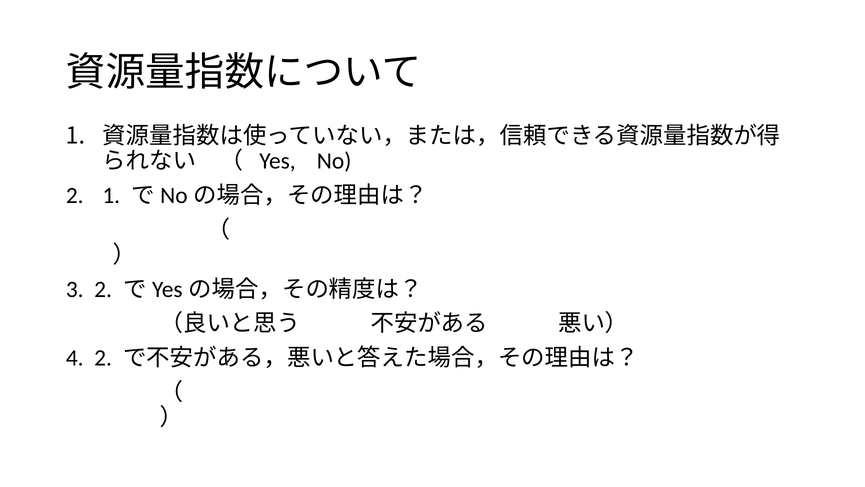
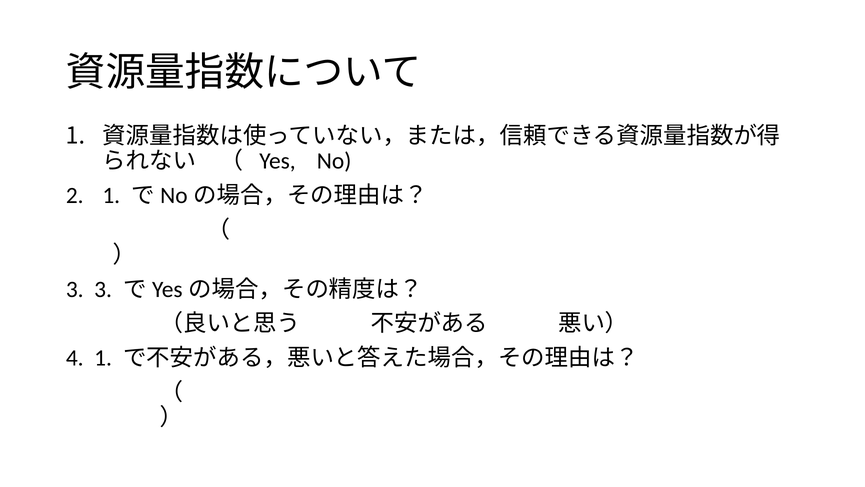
3 2: 2 -> 3
4 2: 2 -> 1
